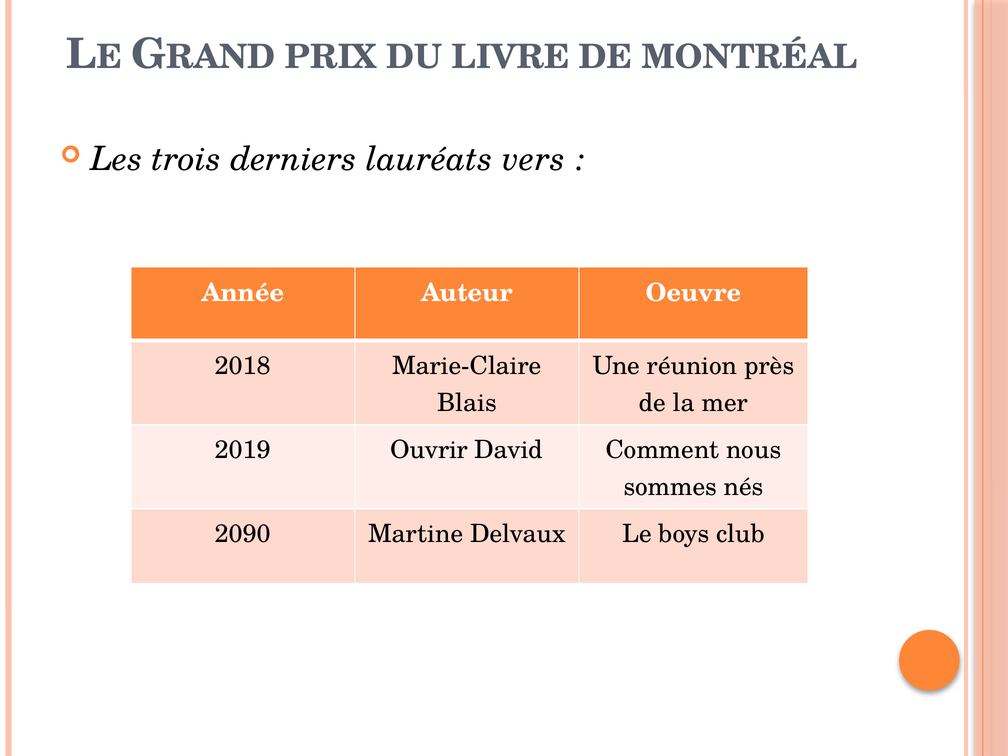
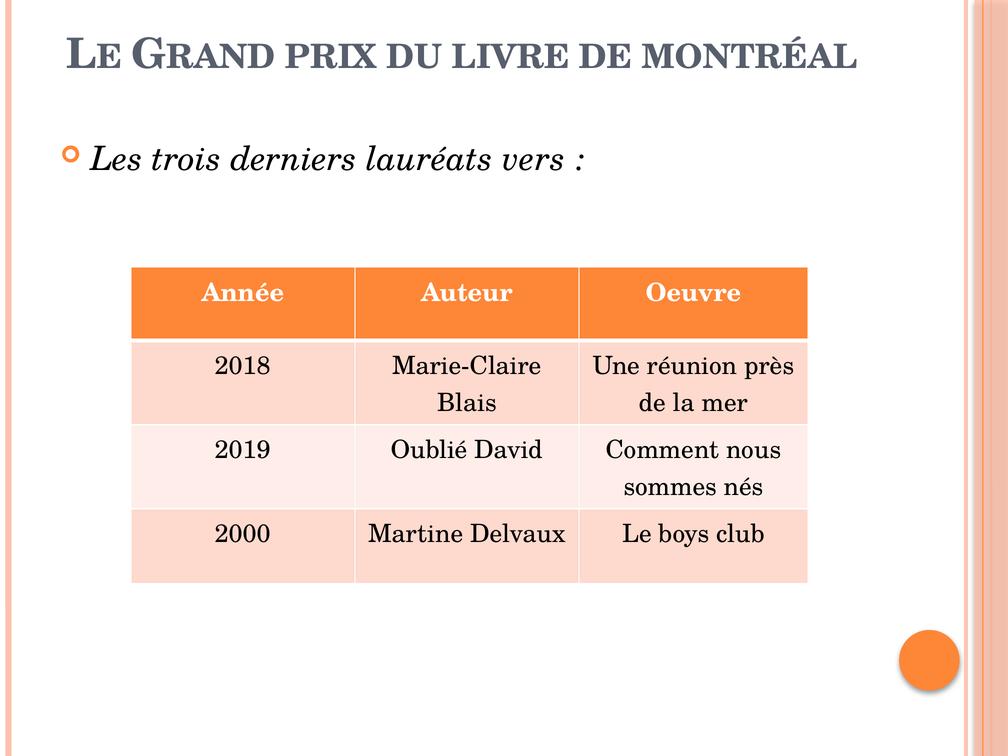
Ouvrir: Ouvrir -> Oublié
2090: 2090 -> 2000
